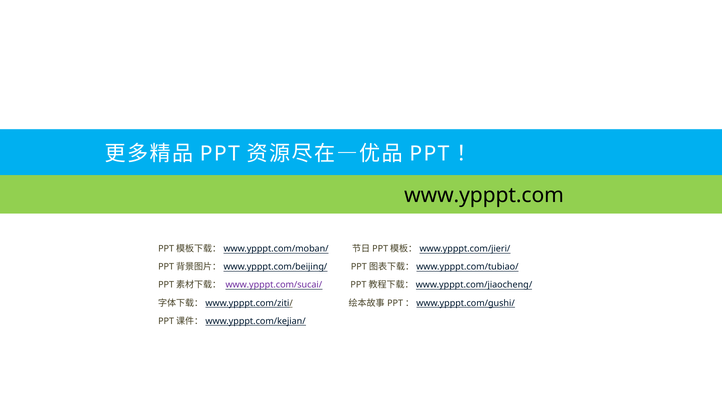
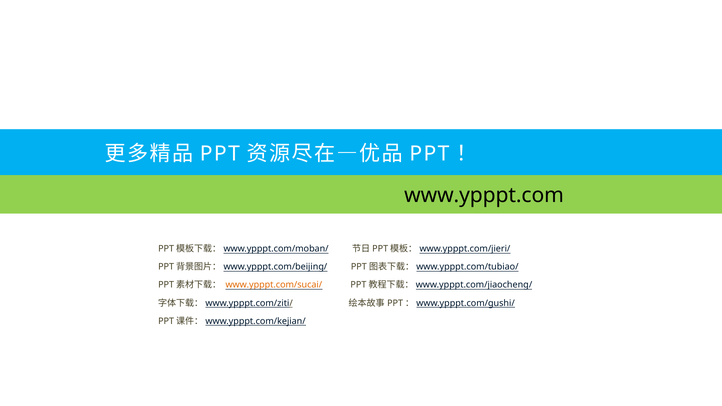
www.ypppt.com/sucai/ colour: purple -> orange
